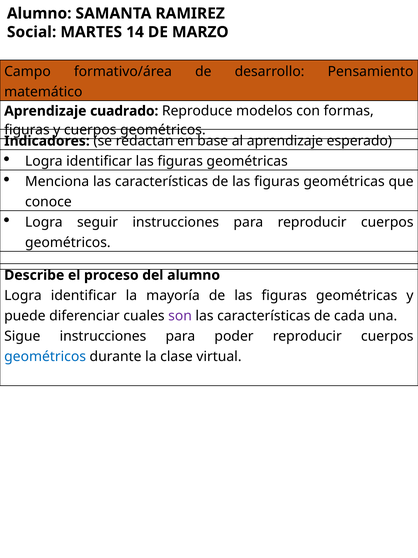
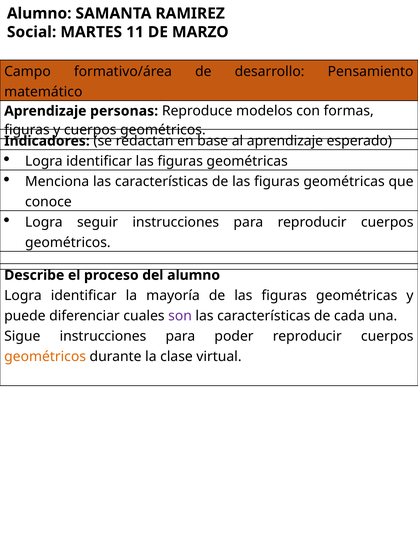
14: 14 -> 11
cuadrado: cuadrado -> personas
geométricos at (45, 356) colour: blue -> orange
